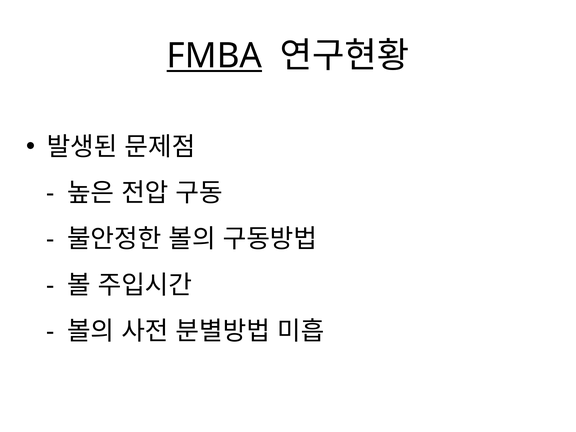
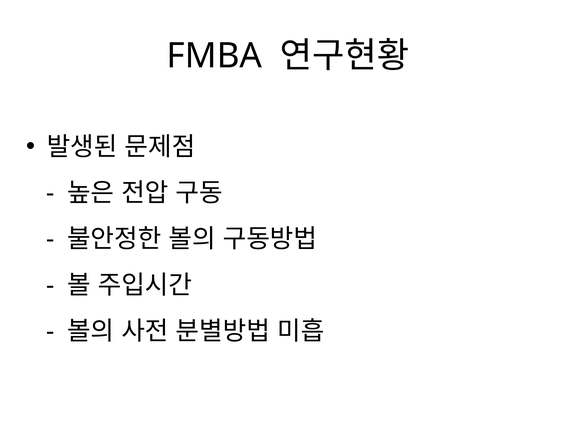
FMBA underline: present -> none
